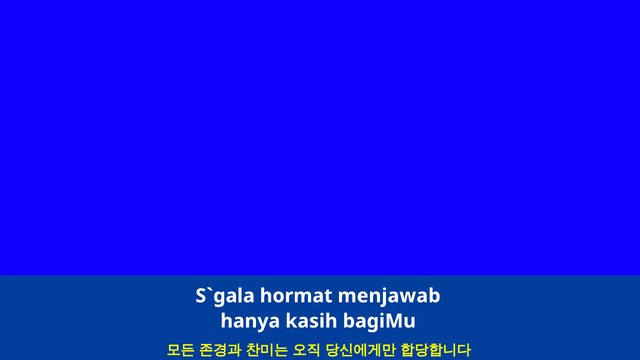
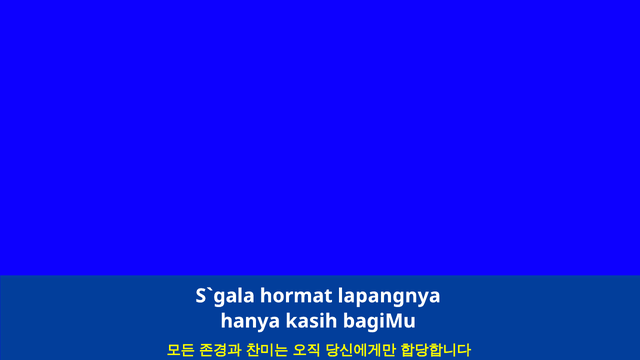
menjawab: menjawab -> lapangnya
